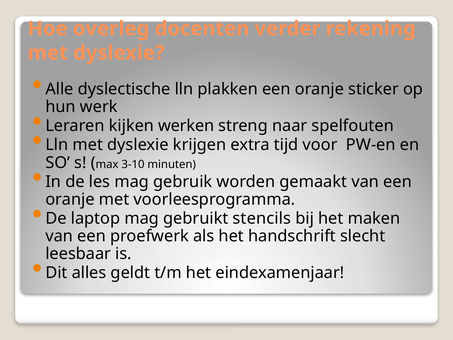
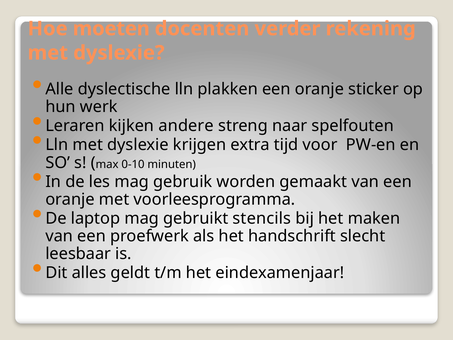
overleg: overleg -> moeten
werken: werken -> andere
3-10: 3-10 -> 0-10
